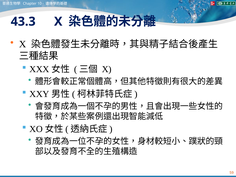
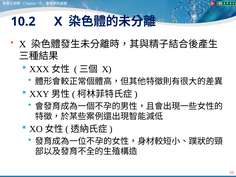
43.3: 43.3 -> 10.2
